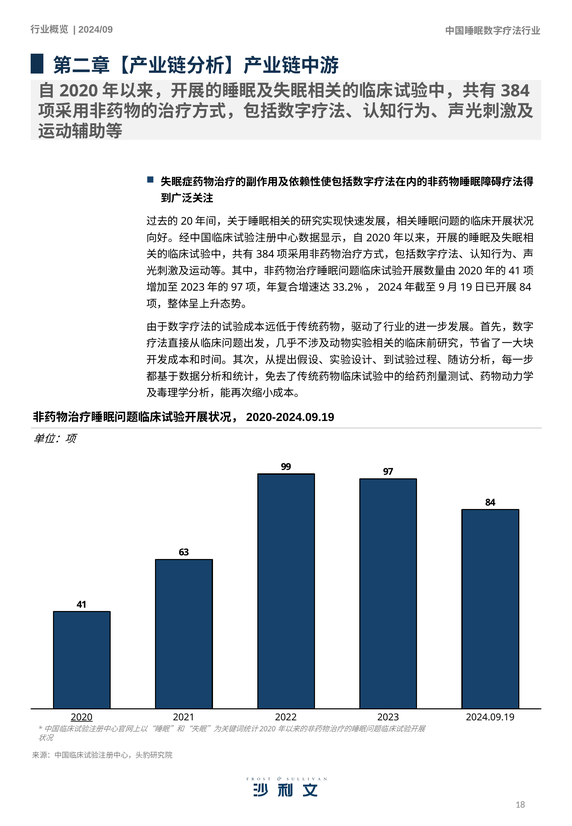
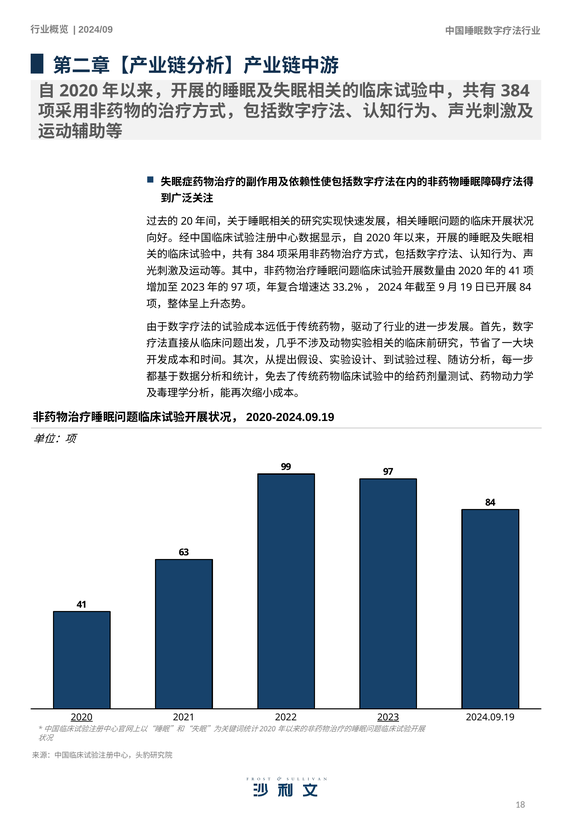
2023 underline: none -> present
